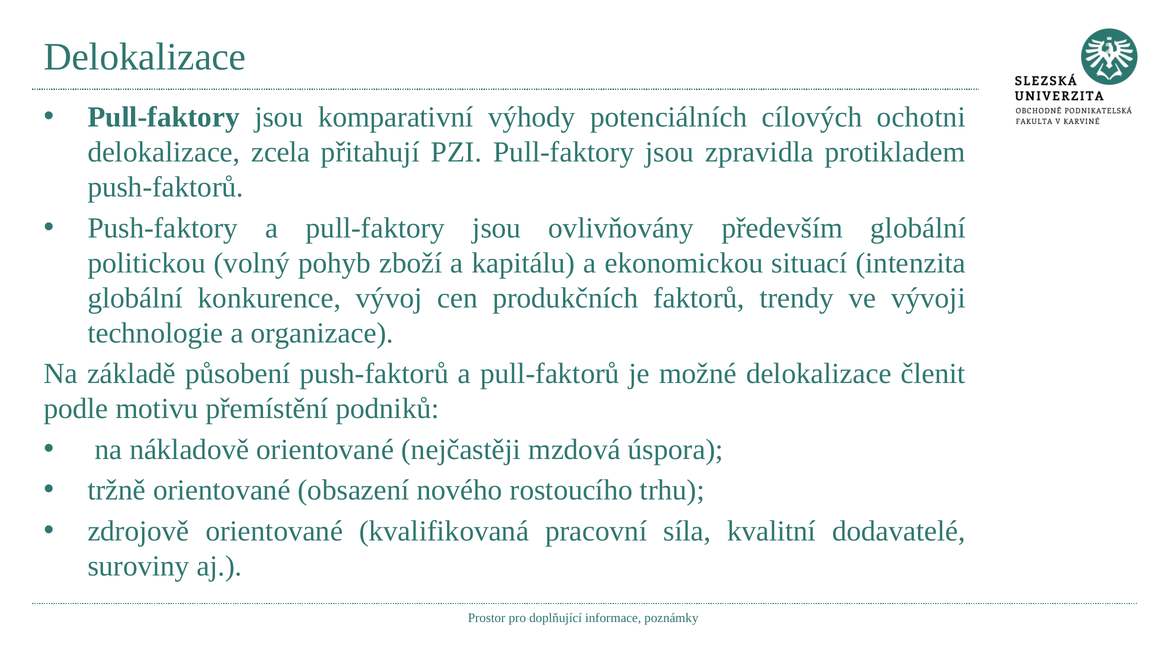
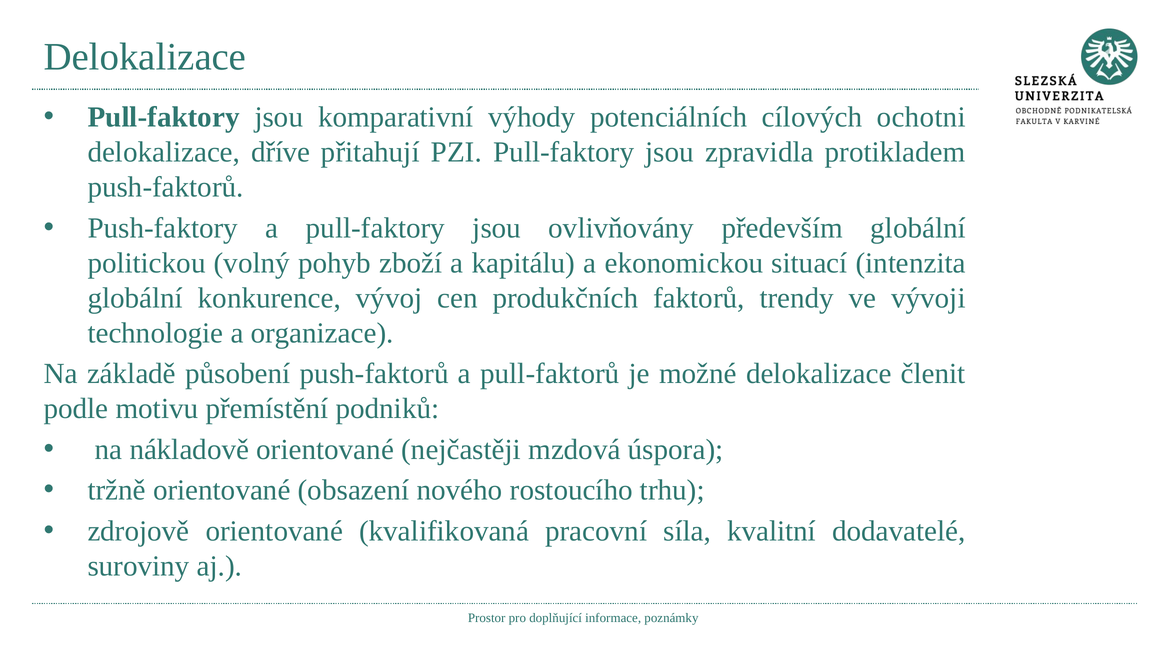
zcela: zcela -> dříve
